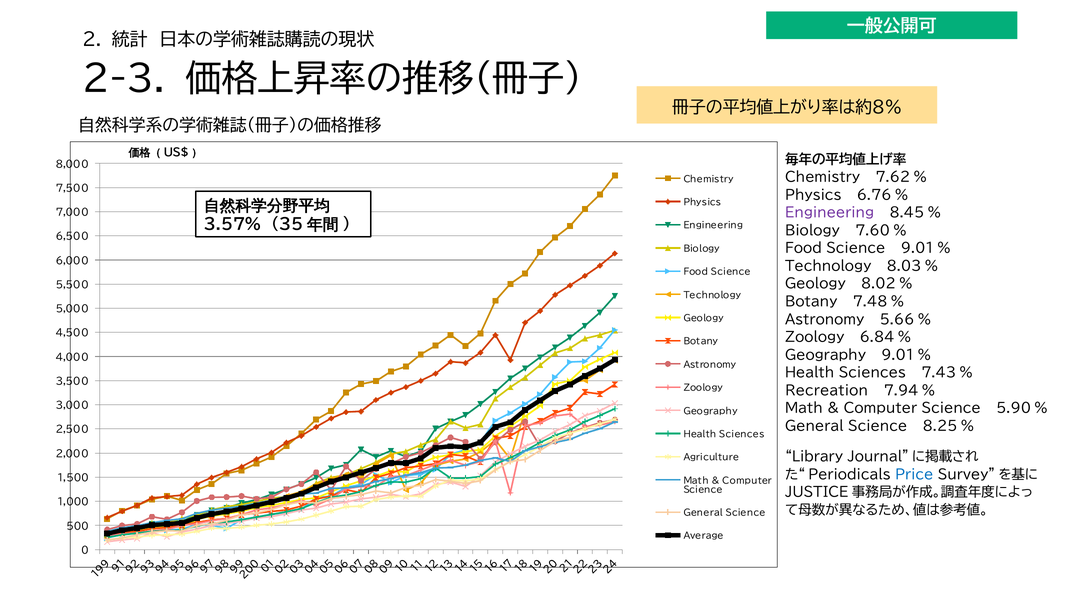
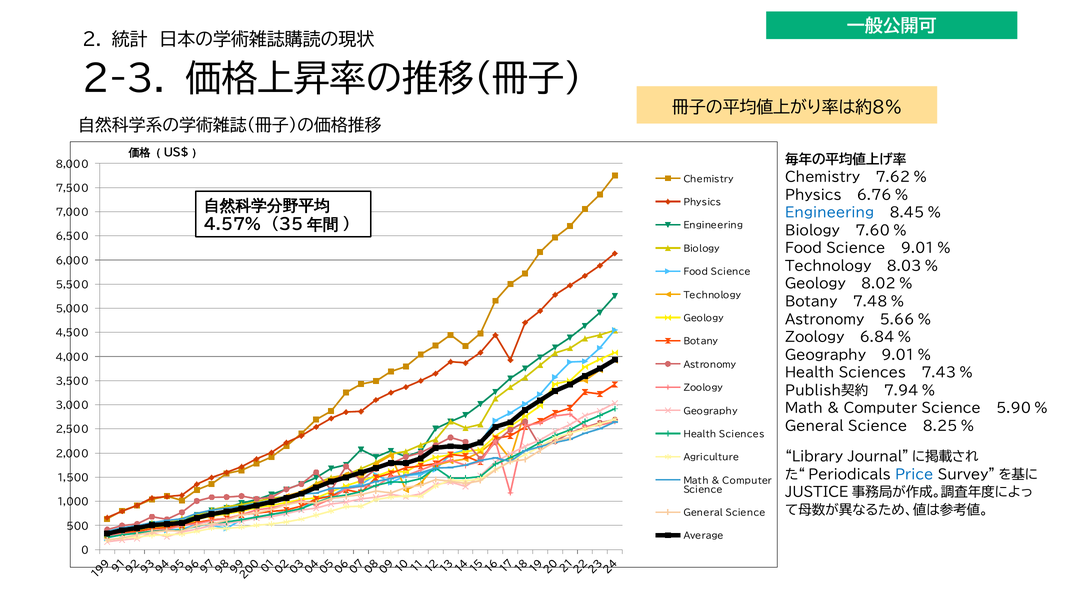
Engineering at (830, 213) colour: purple -> blue
3.57%: 3.57% -> 4.57%
Recreation: Recreation -> Publish契約
